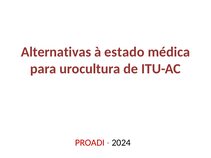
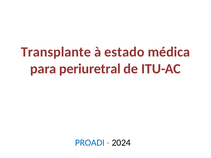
Alternativas: Alternativas -> Transplante
urocultura: urocultura -> periuretral
PROADI colour: red -> blue
